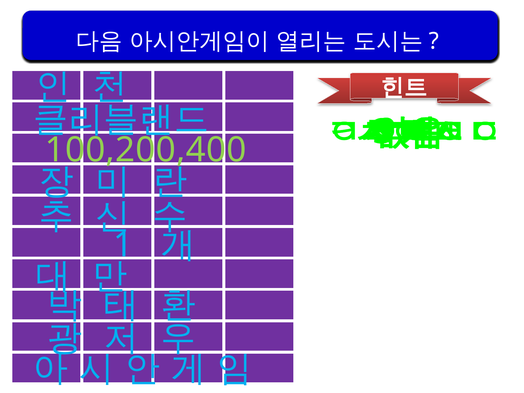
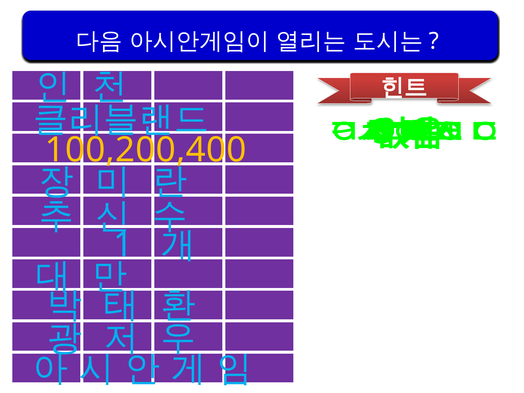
100,200,400 colour: light green -> yellow
